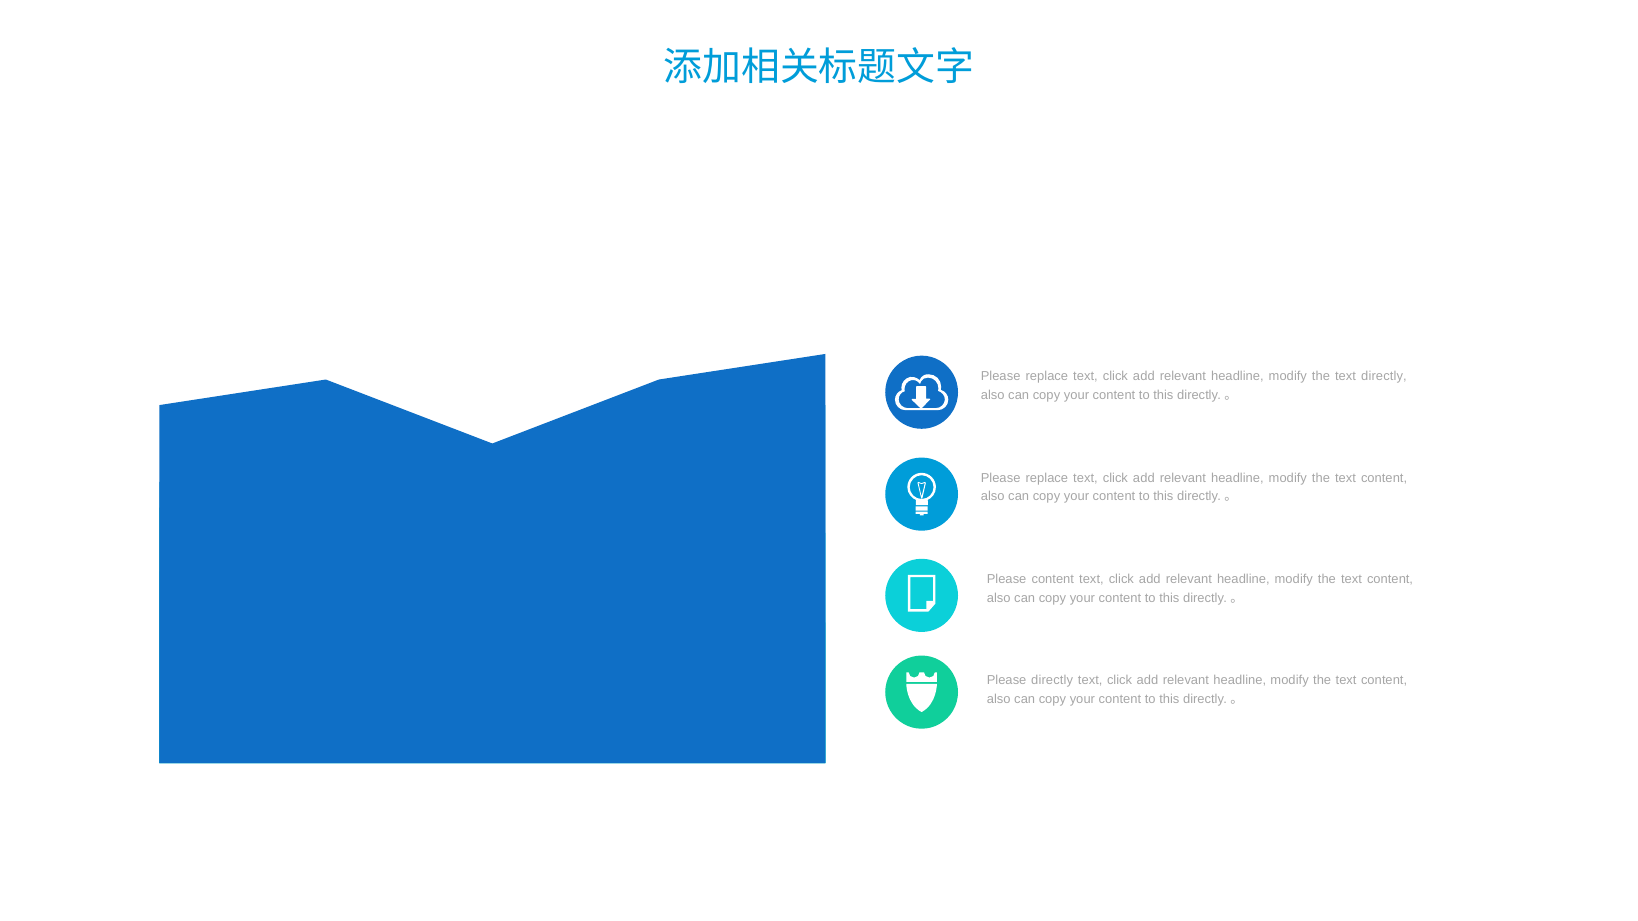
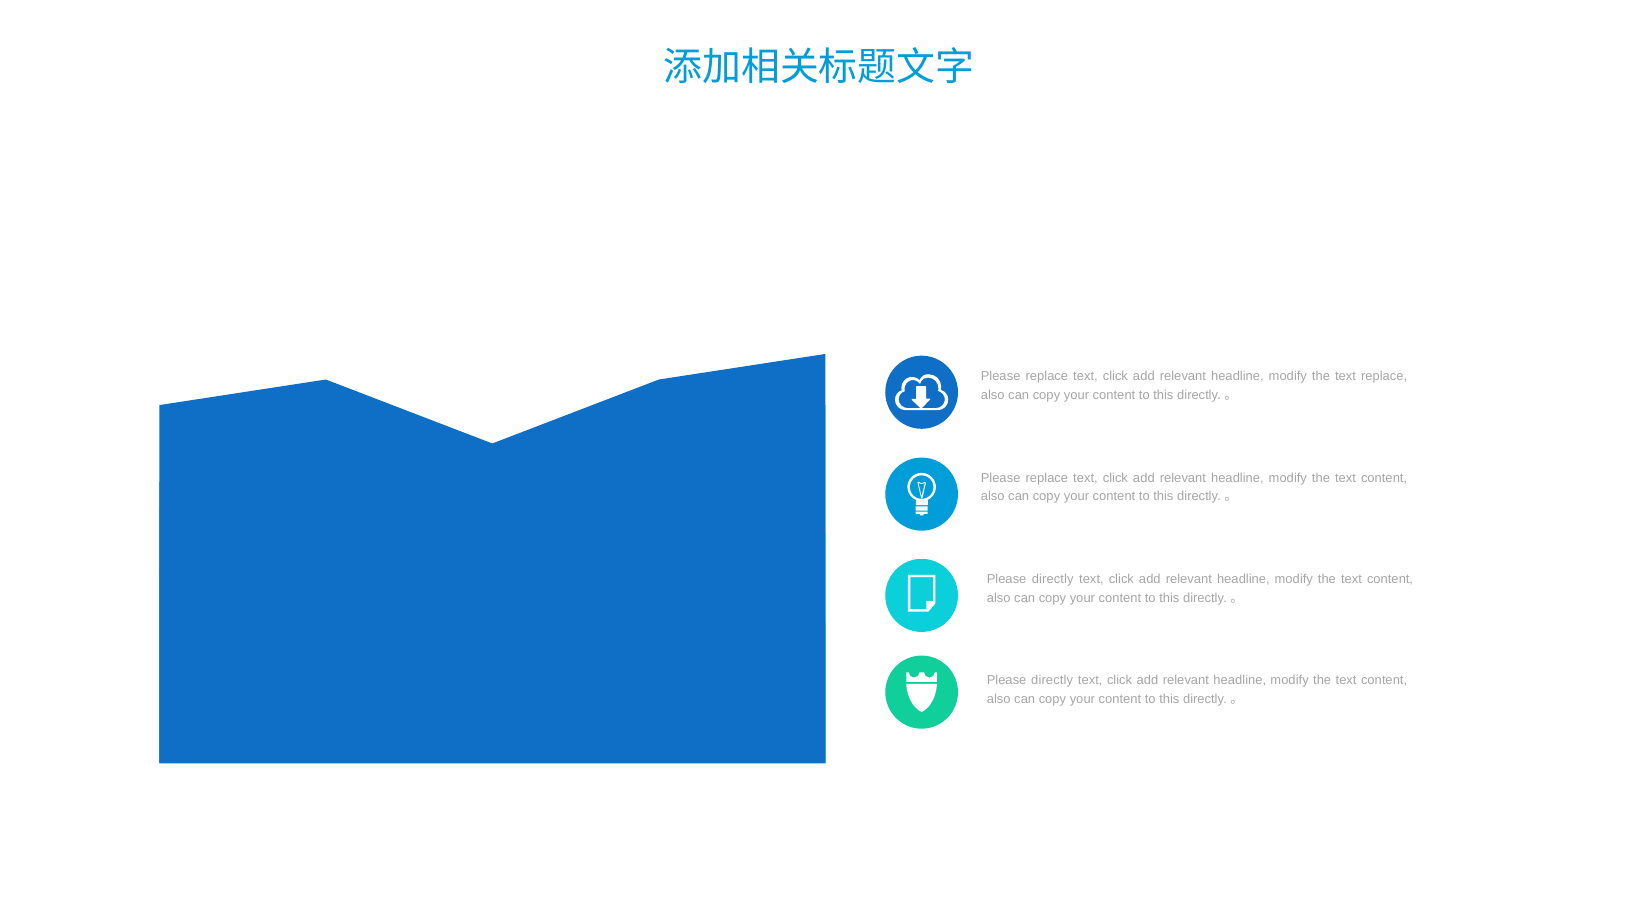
text directly: directly -> replace
content at (1053, 579): content -> directly
